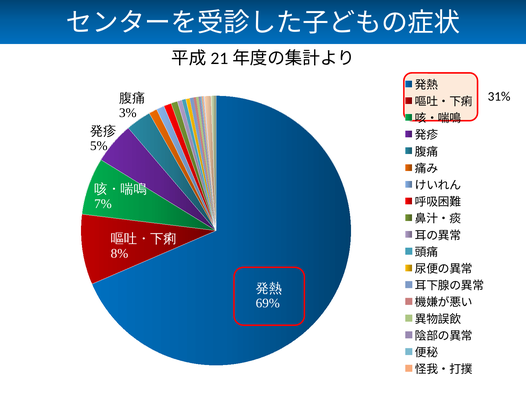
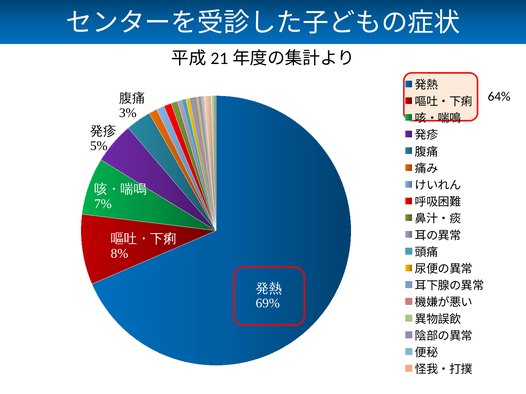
31%: 31% -> 64%
